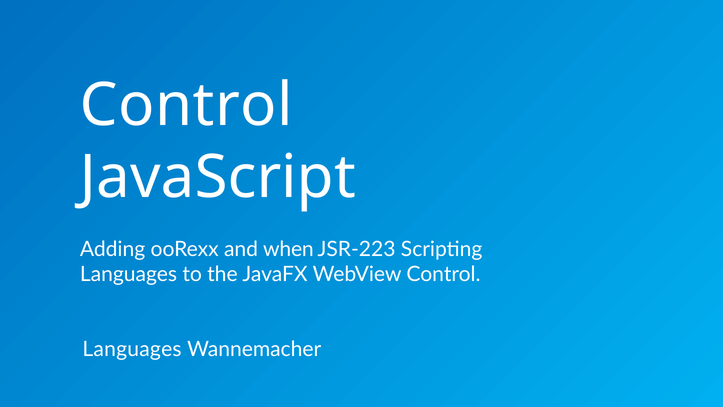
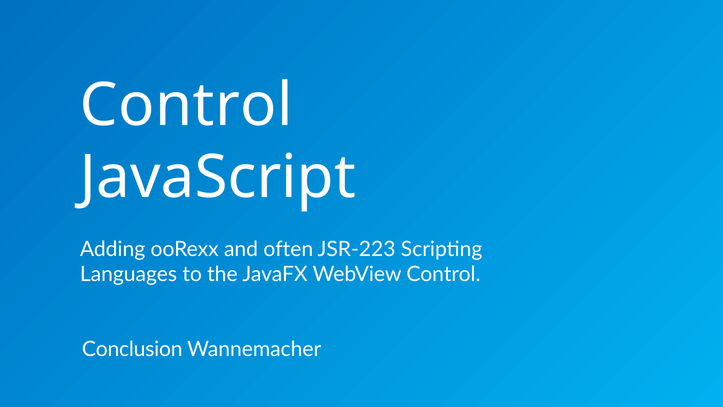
when: when -> often
Languages at (132, 349): Languages -> Conclusion
